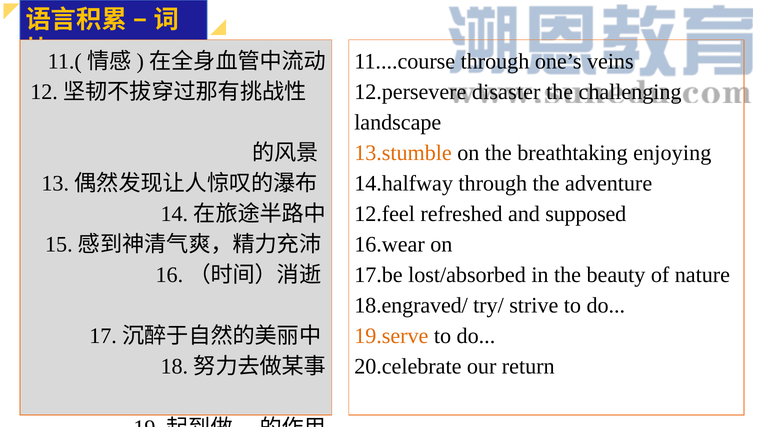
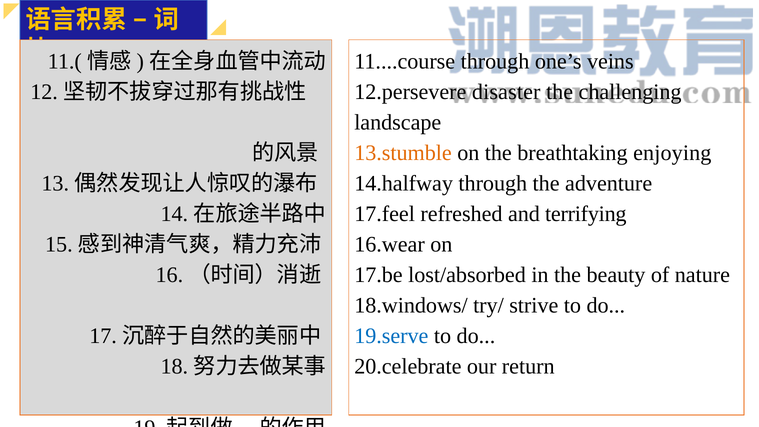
12.feel: 12.feel -> 17.feel
supposed: supposed -> terrifying
18.engraved/: 18.engraved/ -> 18.windows/
19.serve colour: orange -> blue
